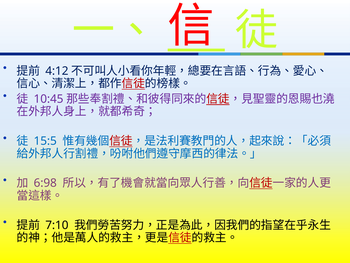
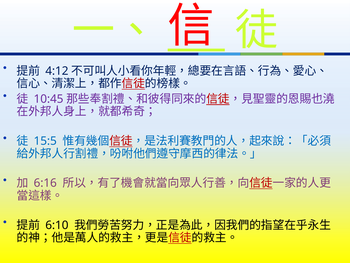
6:98: 6:98 -> 6:16
7:10: 7:10 -> 6:10
